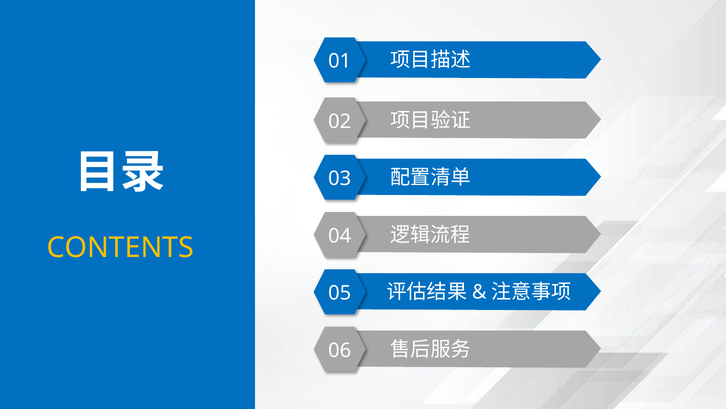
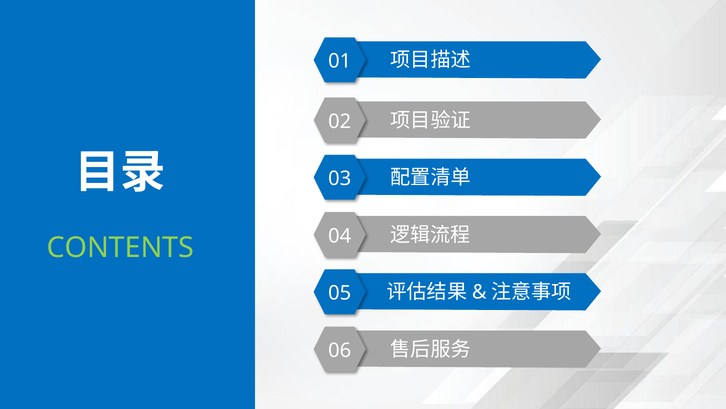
CONTENTS colour: yellow -> light green
